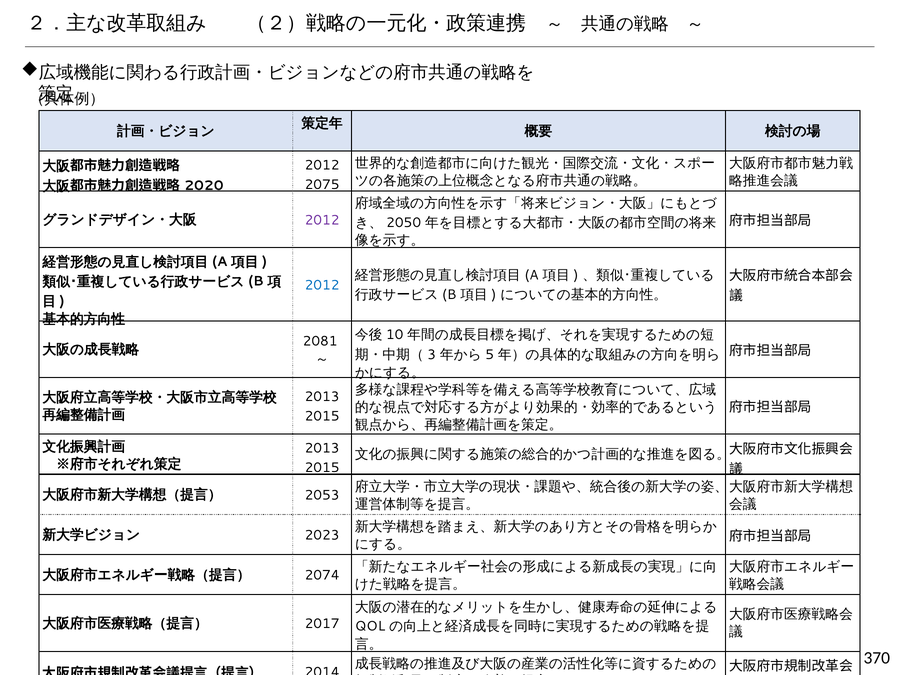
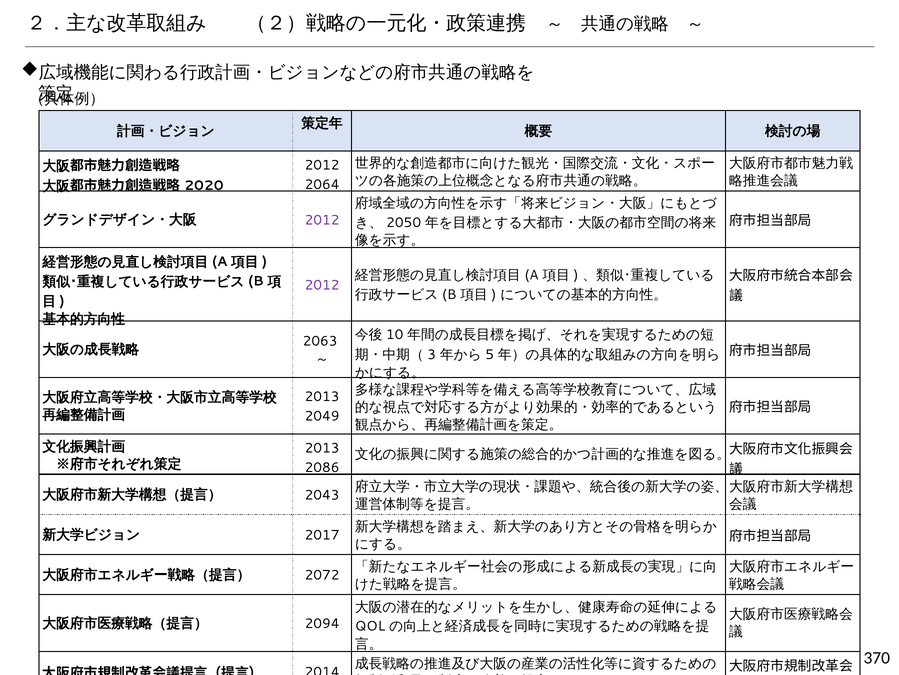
2075: 2075 -> 2064
2012 at (322, 285) colour: blue -> purple
2081: 2081 -> 2063
2015 at (322, 416): 2015 -> 2049
2015 at (322, 467): 2015 -> 2086
2053: 2053 -> 2043
2023 at (322, 535): 2023 -> 2017
2074: 2074 -> 2072
2017 at (322, 623): 2017 -> 2094
